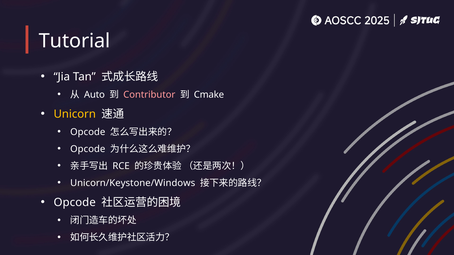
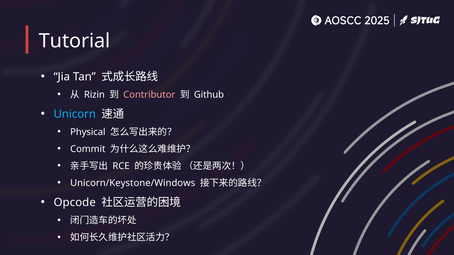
Auto: Auto -> Rizin
Cmake: Cmake -> Github
Unicorn colour: yellow -> light blue
Opcode at (88, 132): Opcode -> Physical
Opcode at (88, 149): Opcode -> Commit
